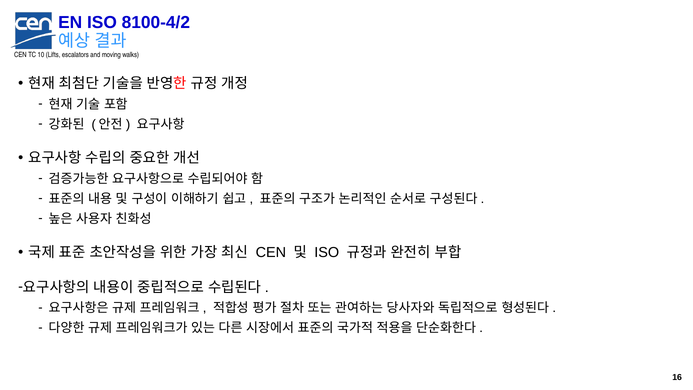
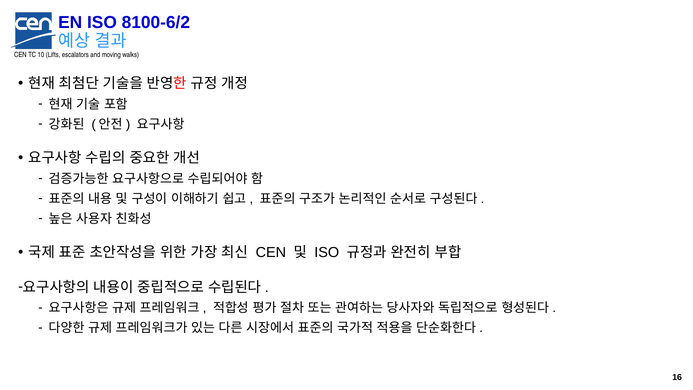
8100-4/2: 8100-4/2 -> 8100-6/2
